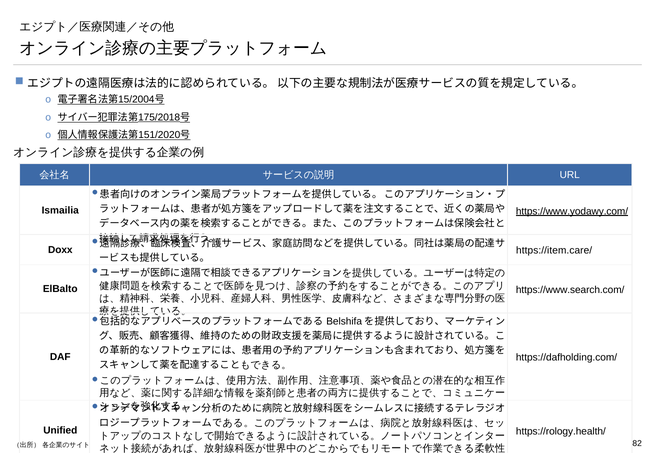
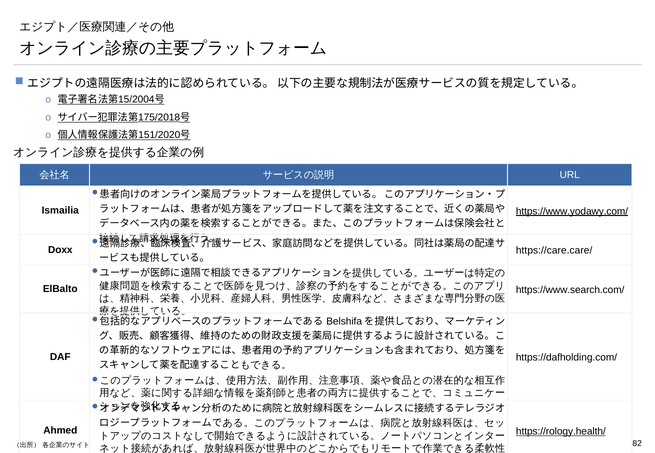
https://item.care/: https://item.care/ -> https://care.care/
Unified: Unified -> Ahmed
https://rology.health/ underline: none -> present
